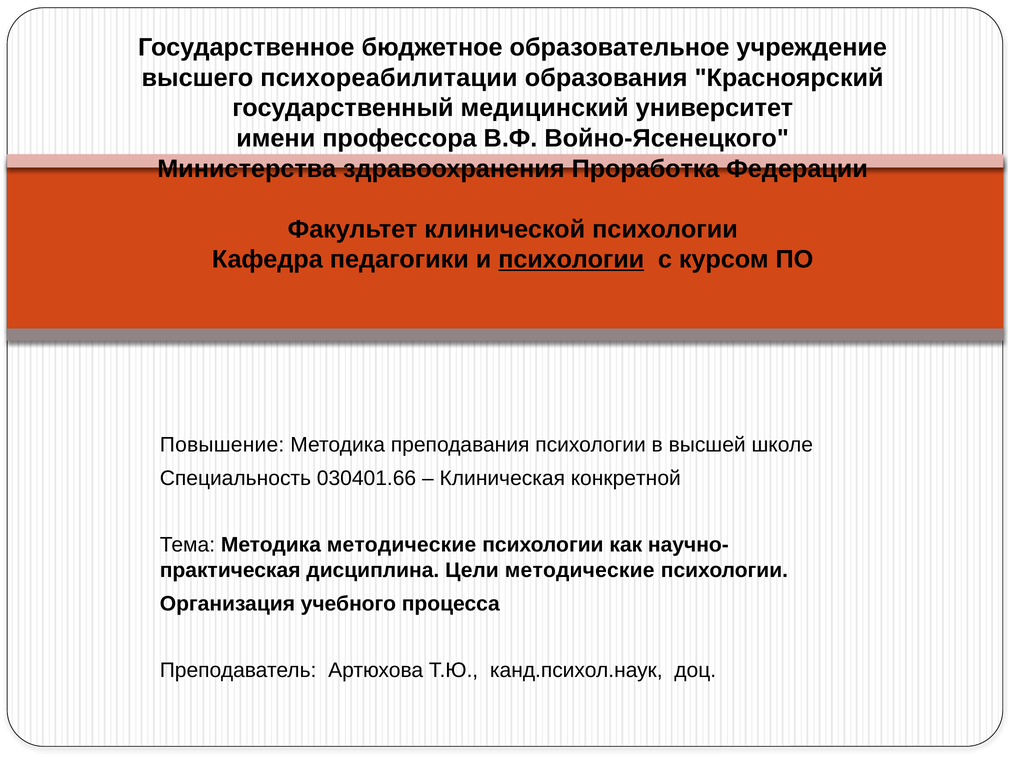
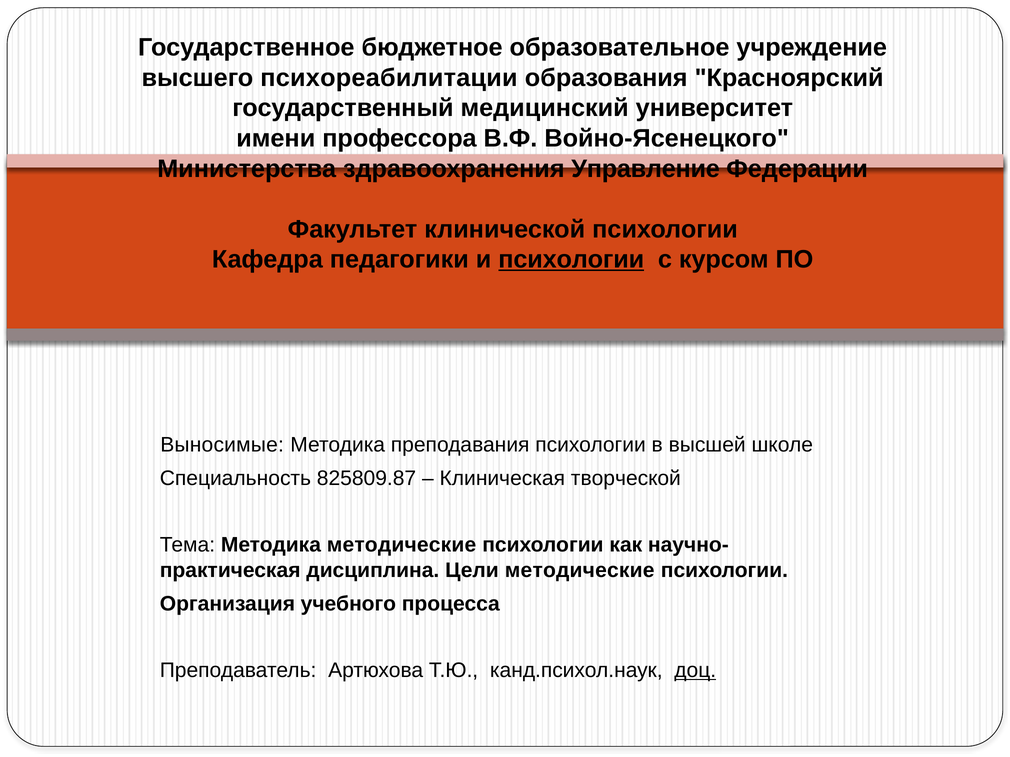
Проработка: Проработка -> Управление
Повышение: Повышение -> Выносимые
030401.66: 030401.66 -> 825809.87
конкретной: конкретной -> творческой
доц underline: none -> present
